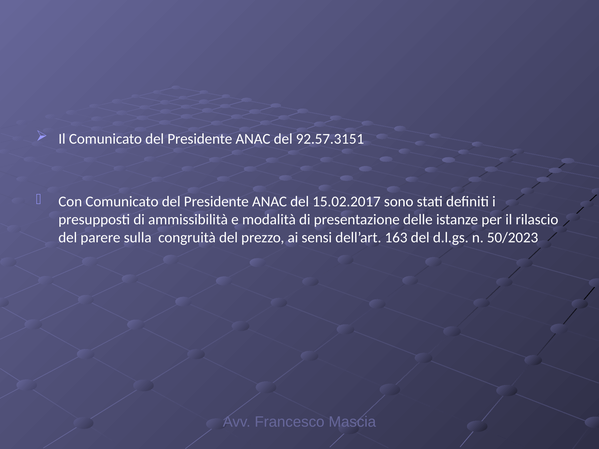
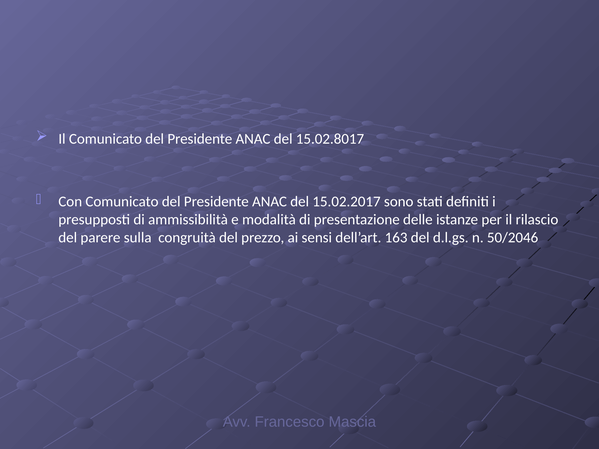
92.57.3151: 92.57.3151 -> 15.02.8017
50/2023: 50/2023 -> 50/2046
